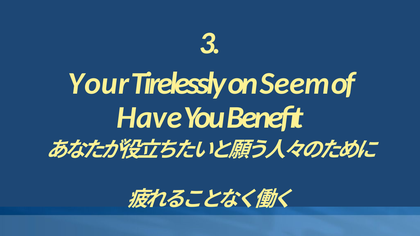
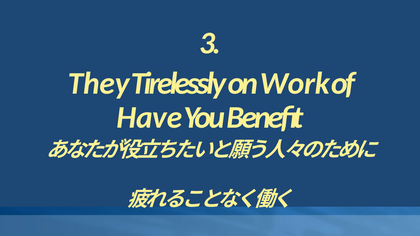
Your: Your -> They
Seem: Seem -> Work
